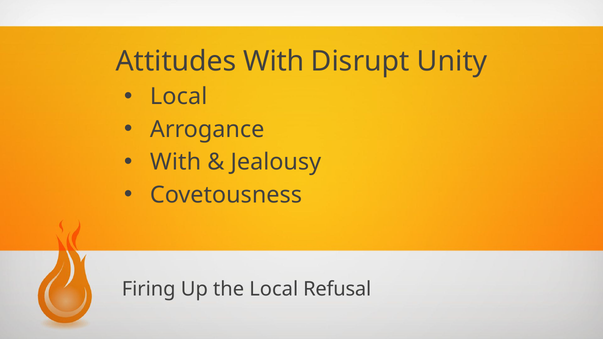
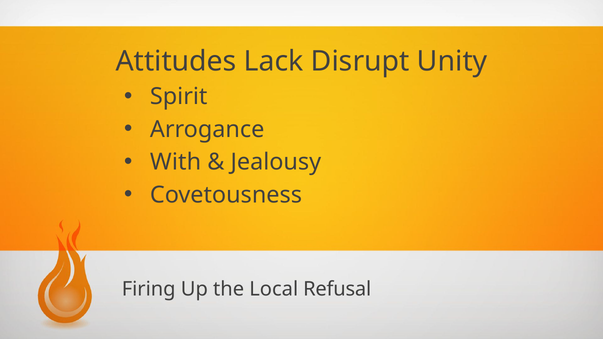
Attitudes With: With -> Lack
Local at (179, 97): Local -> Spirit
